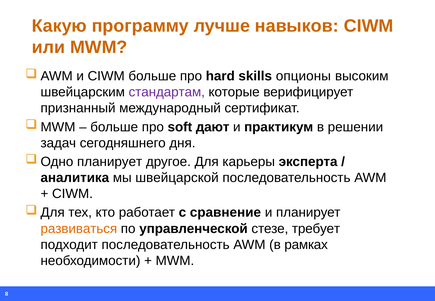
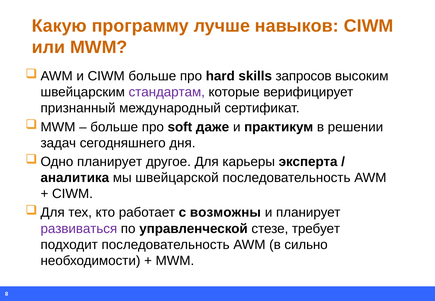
опционы: опционы -> запросов
дают: дают -> даже
сравнение: сравнение -> возможны
развиваться colour: orange -> purple
рамках: рамках -> сильно
